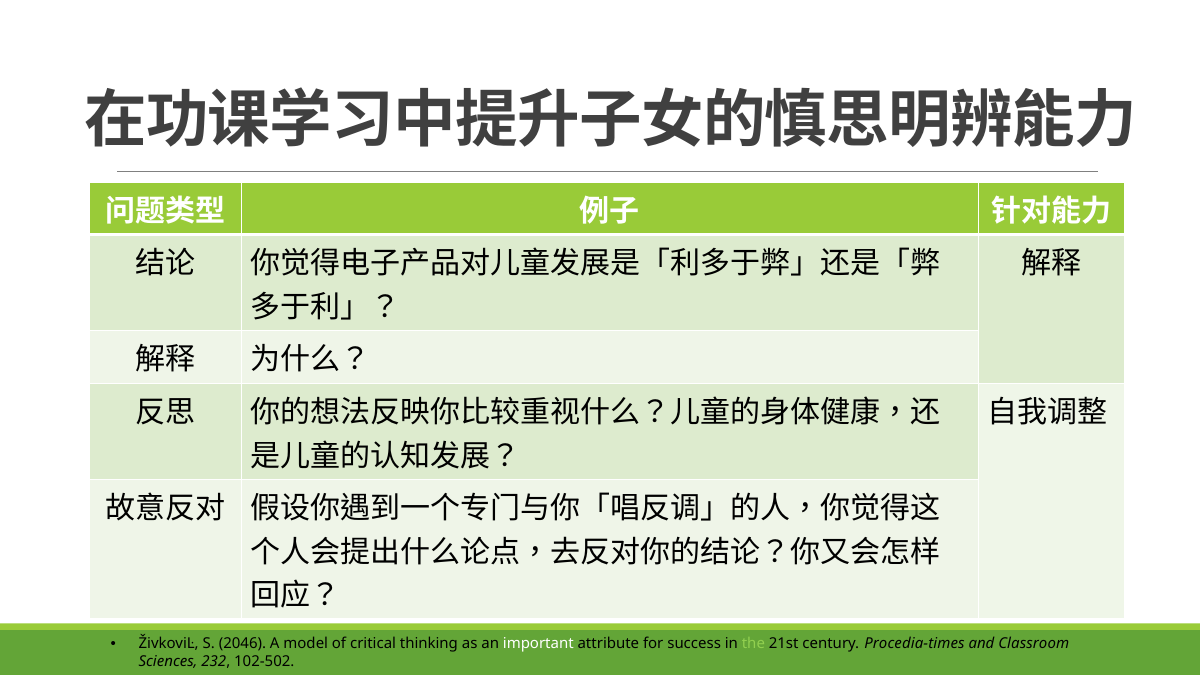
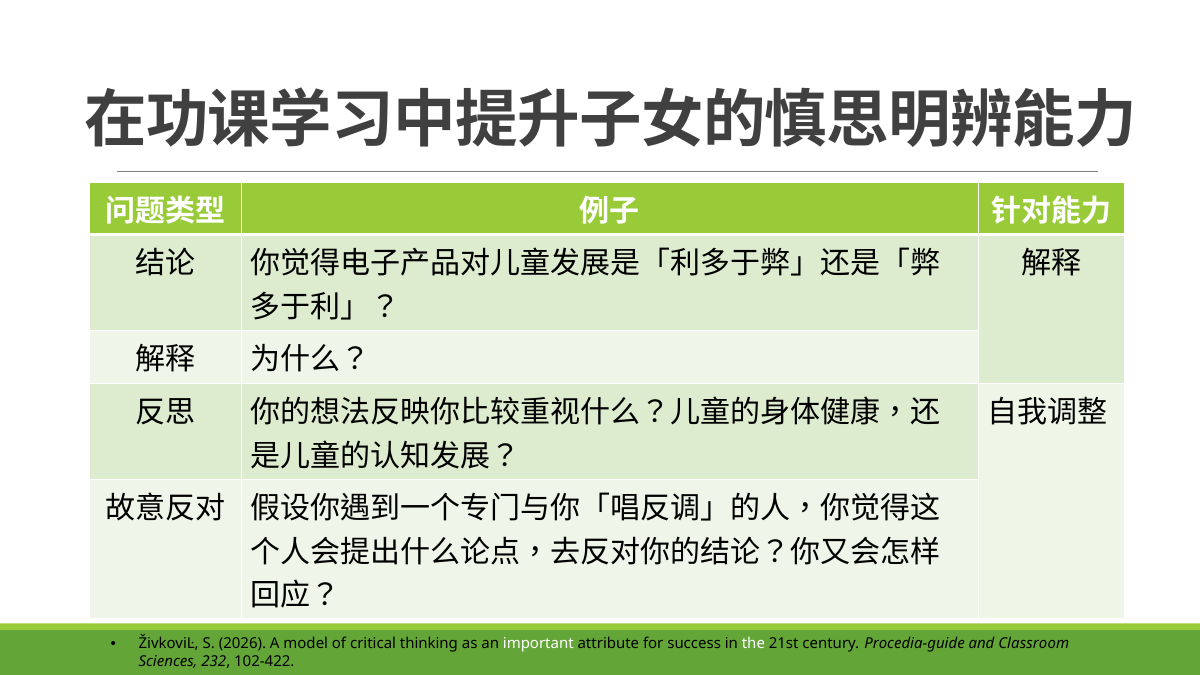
2046: 2046 -> 2026
the colour: light green -> white
Procedia-times: Procedia-times -> Procedia-guide
102-502: 102-502 -> 102-422
